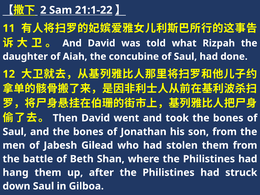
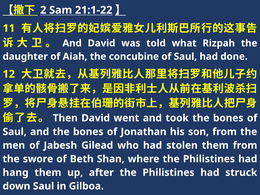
battle: battle -> swore
